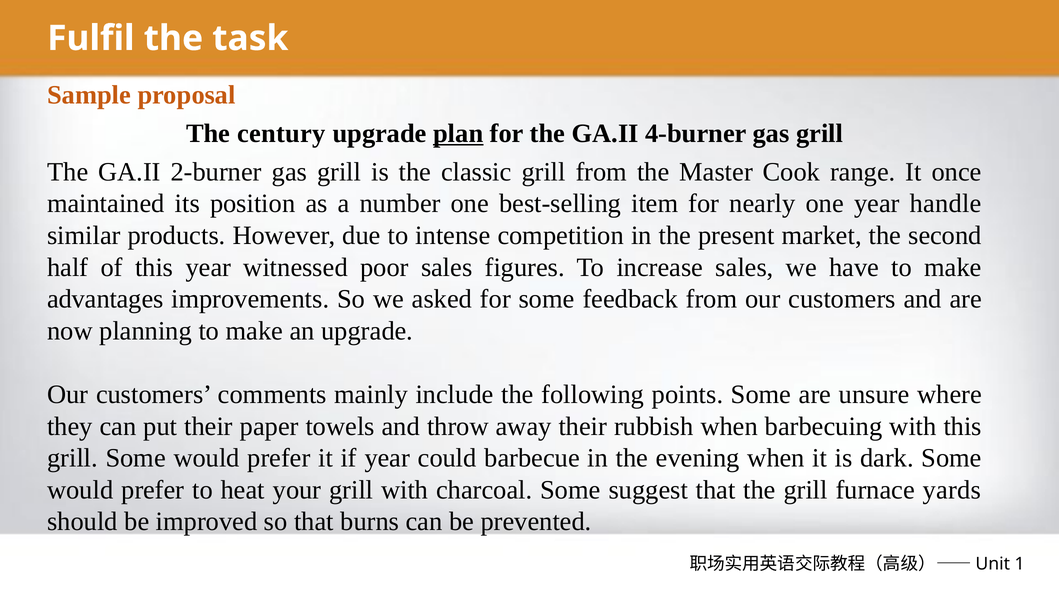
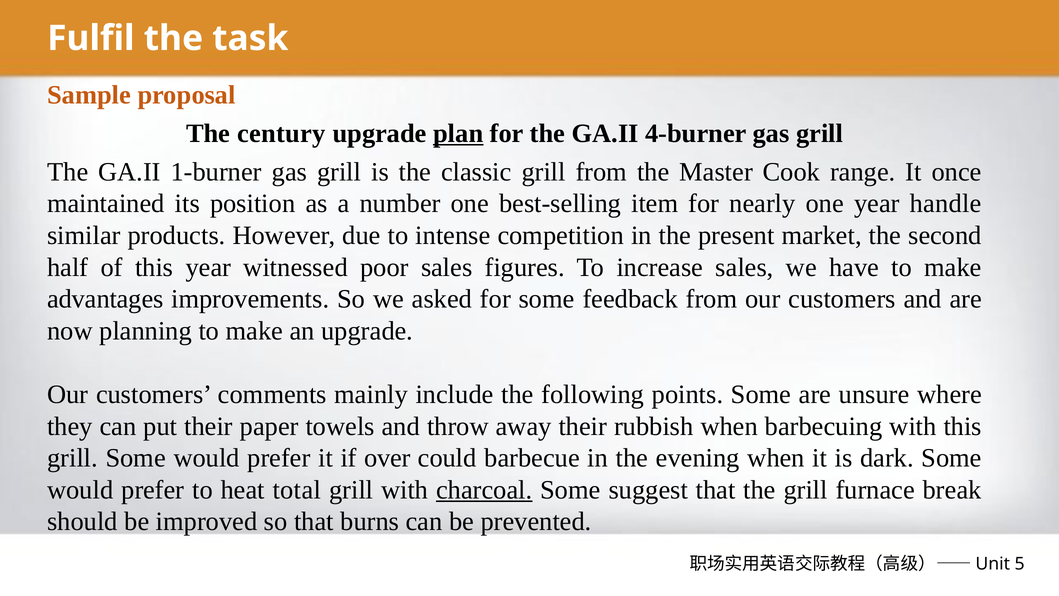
2-burner: 2-burner -> 1-burner
if year: year -> over
your: your -> total
charcoal underline: none -> present
yards: yards -> break
1: 1 -> 5
